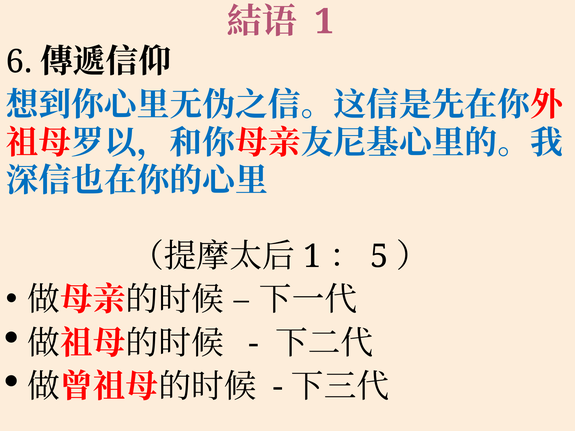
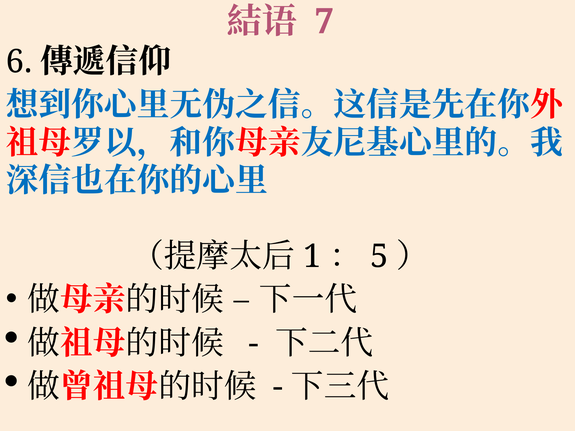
1 at (324, 22): 1 -> 7
